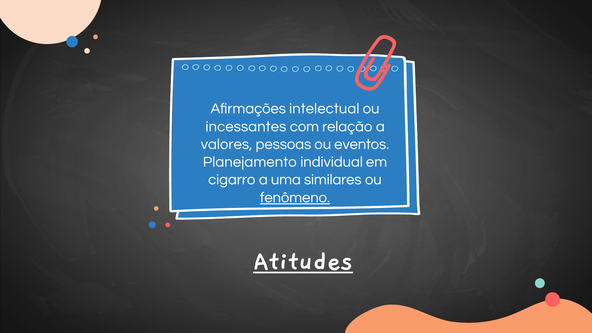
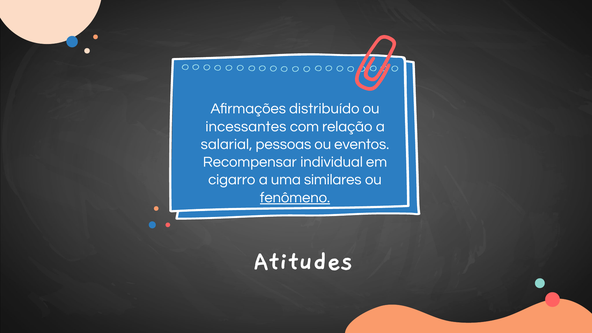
intelectual: intelectual -> distribuído
valores: valores -> salarial
Planejamento: Planejamento -> Recompensar
Atitudes underline: present -> none
